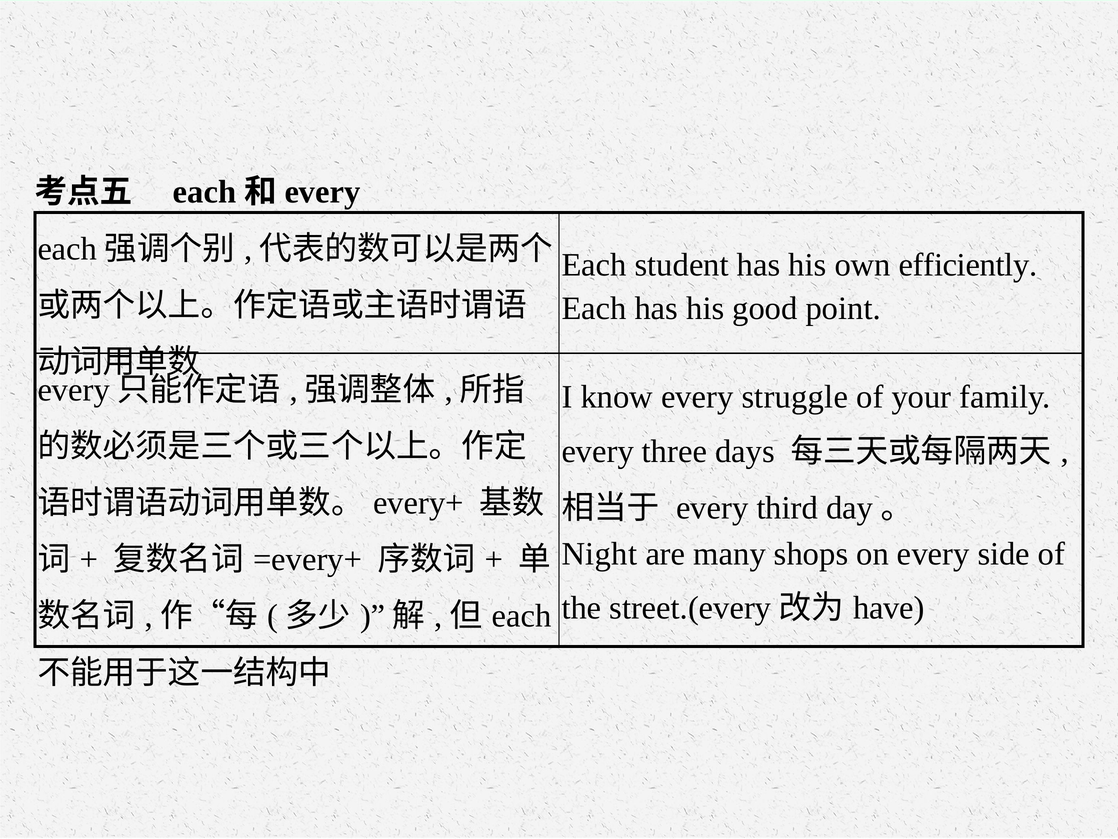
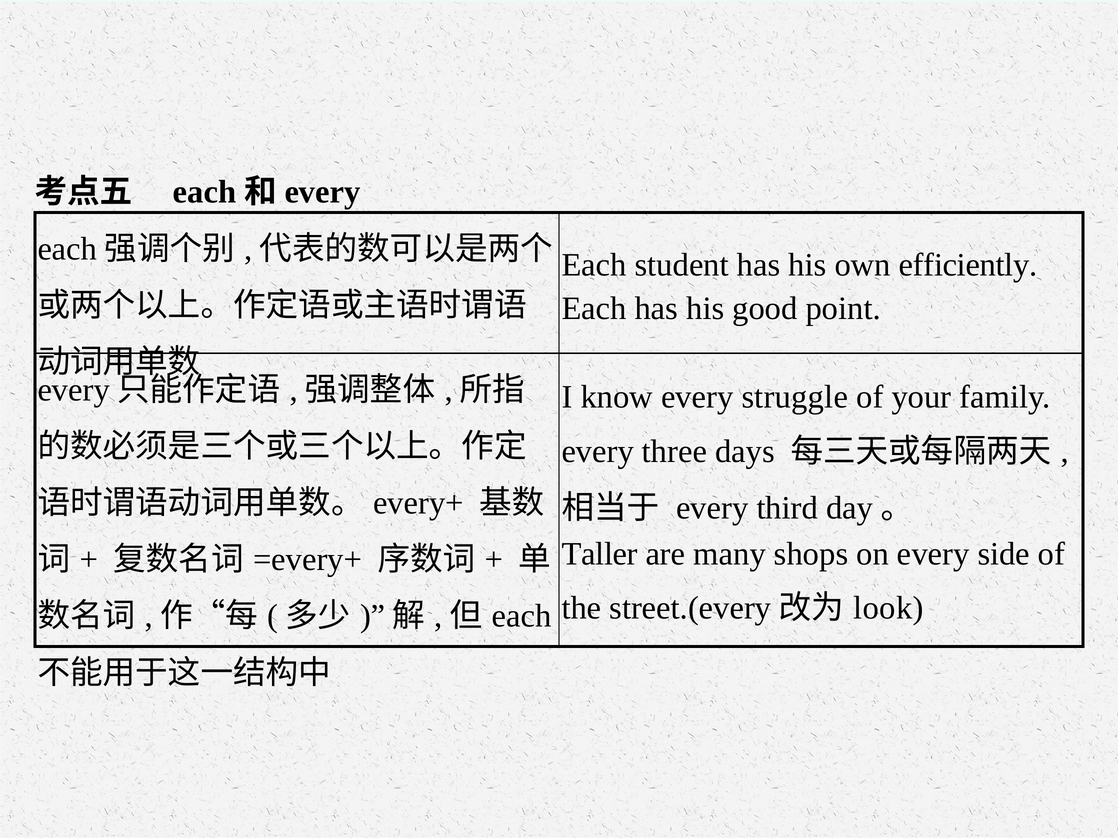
Night: Night -> Taller
have: have -> look
